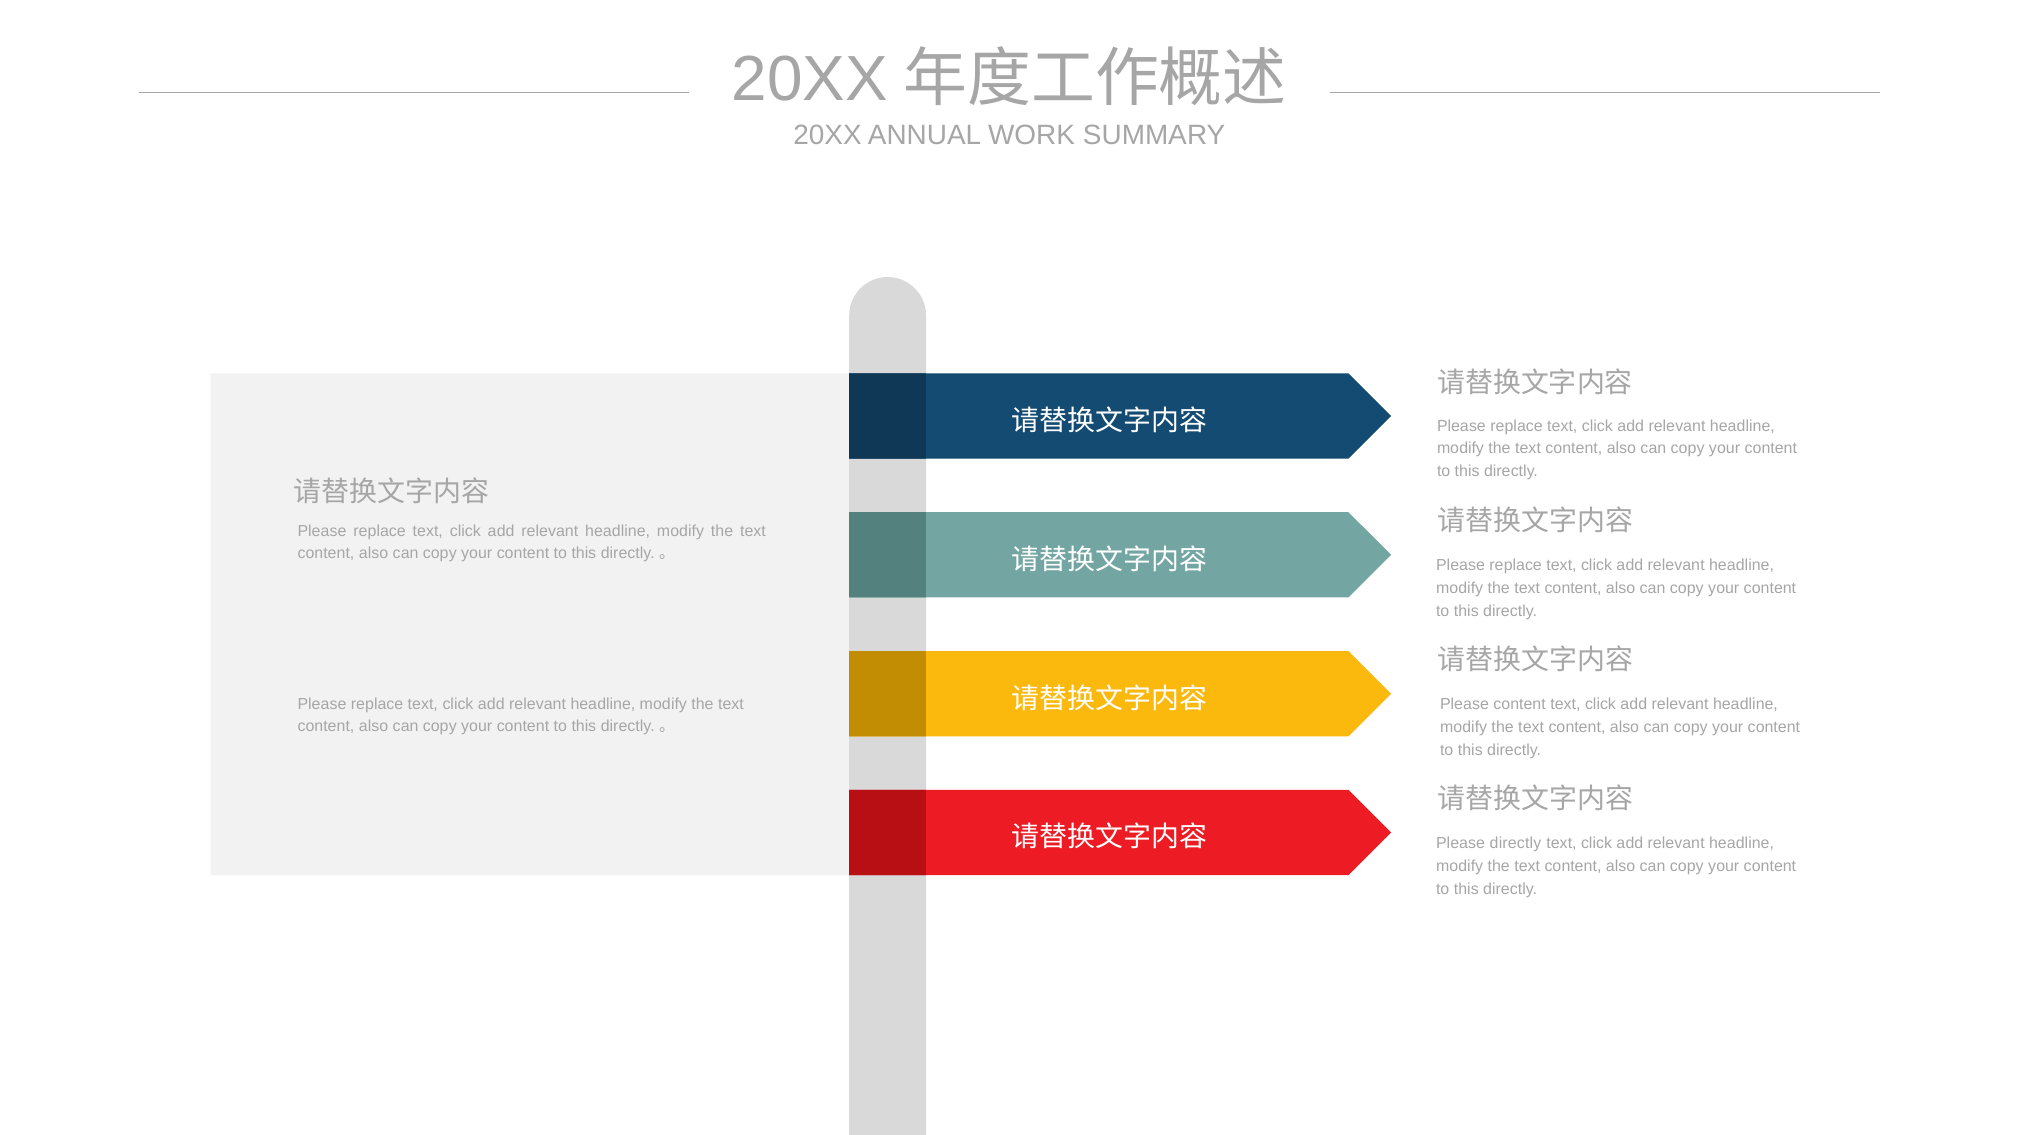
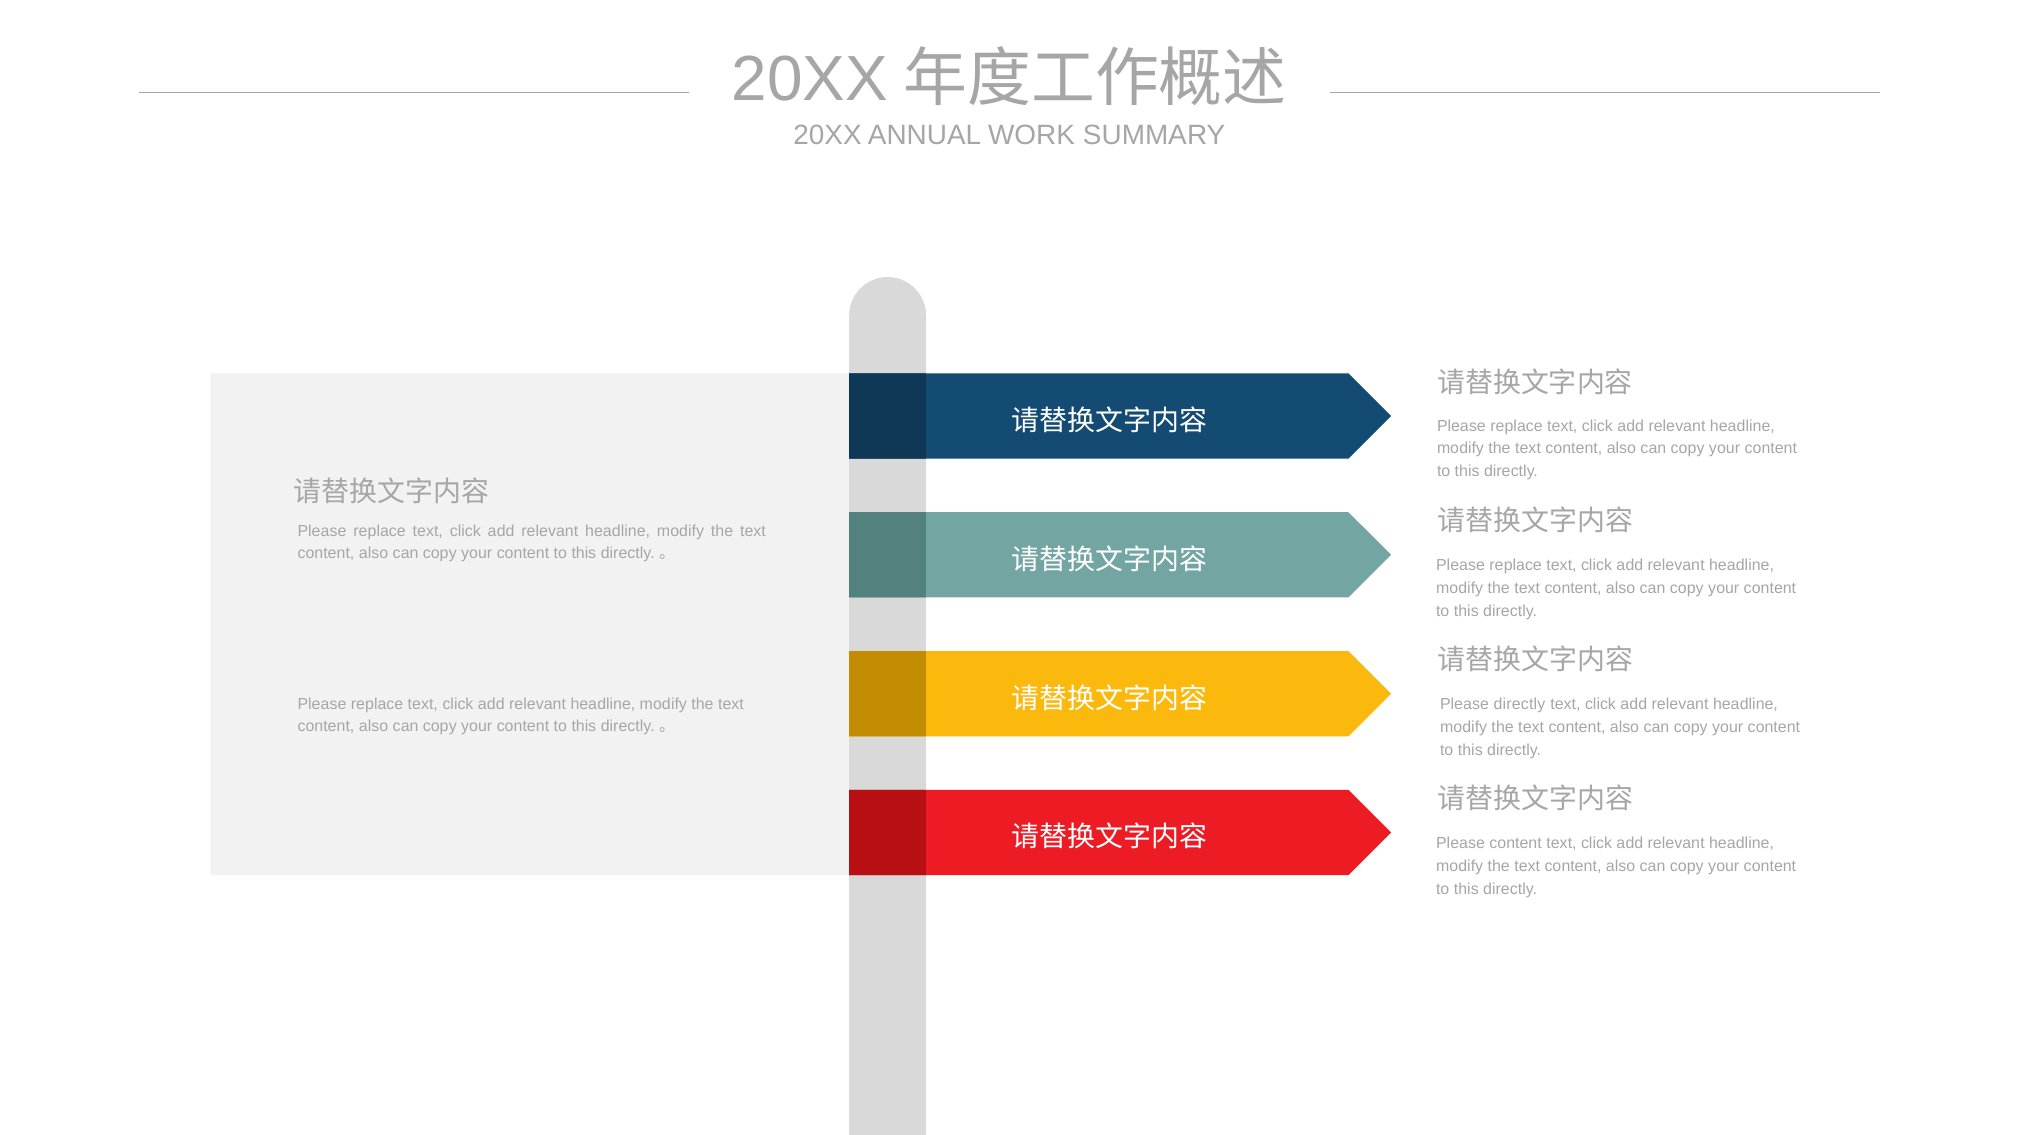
Please content: content -> directly
Please directly: directly -> content
